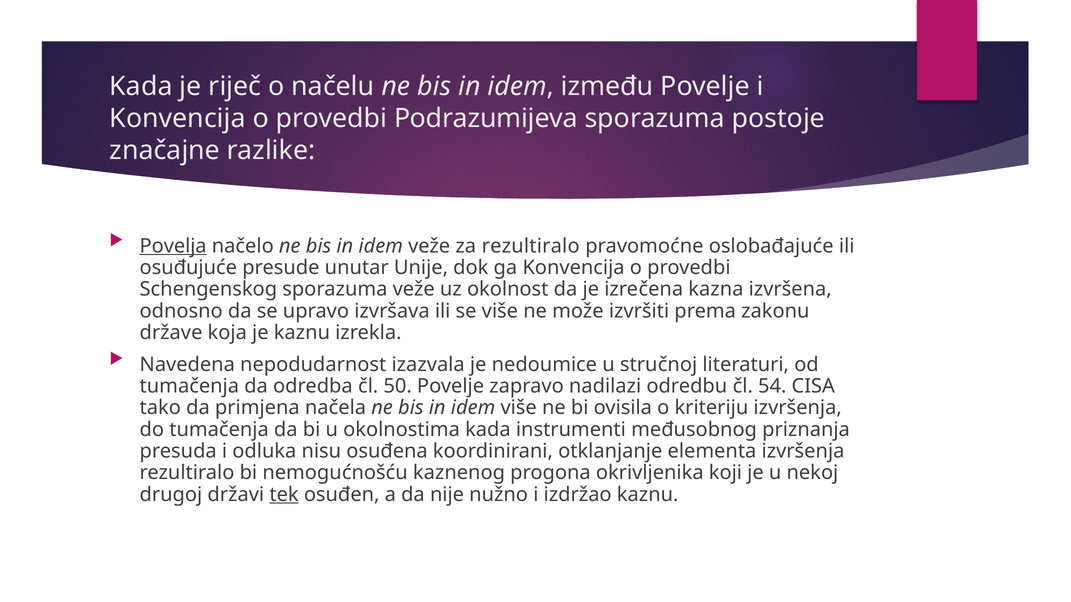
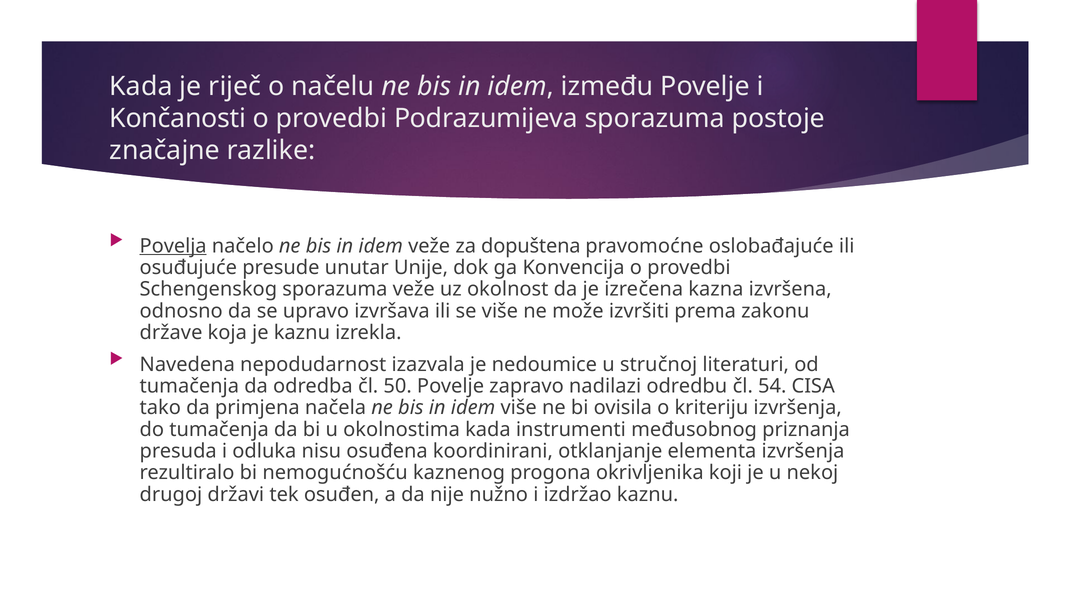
Konvencija at (178, 118): Konvencija -> Končanosti
za rezultiralo: rezultiralo -> dopuštena
tek underline: present -> none
